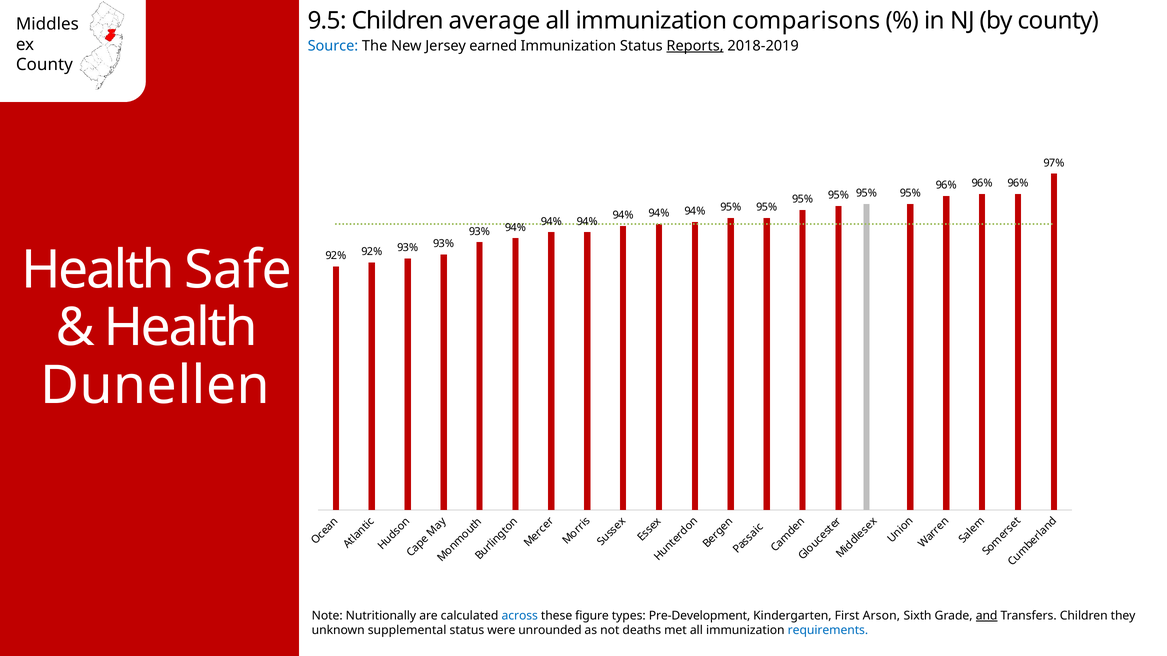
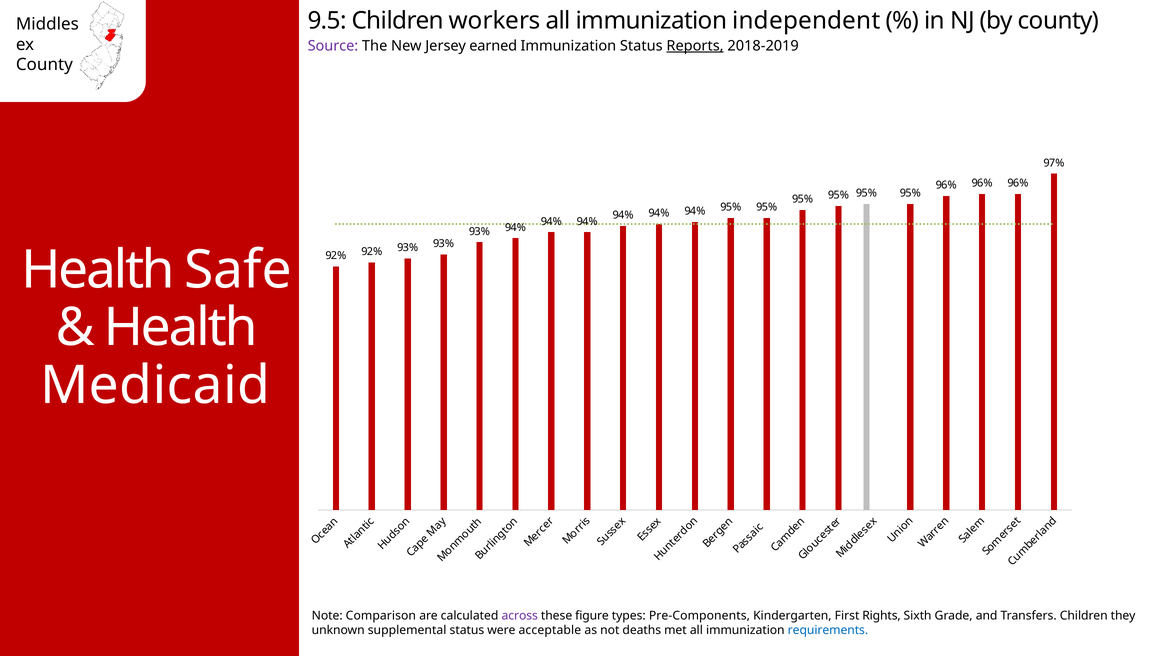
average: average -> workers
comparisons: comparisons -> independent
Source colour: blue -> purple
Dunellen: Dunellen -> Medicaid
Nutritionally: Nutritionally -> Comparison
across colour: blue -> purple
Pre-Development: Pre-Development -> Pre-Components
Arson: Arson -> Rights
and underline: present -> none
unrounded: unrounded -> acceptable
